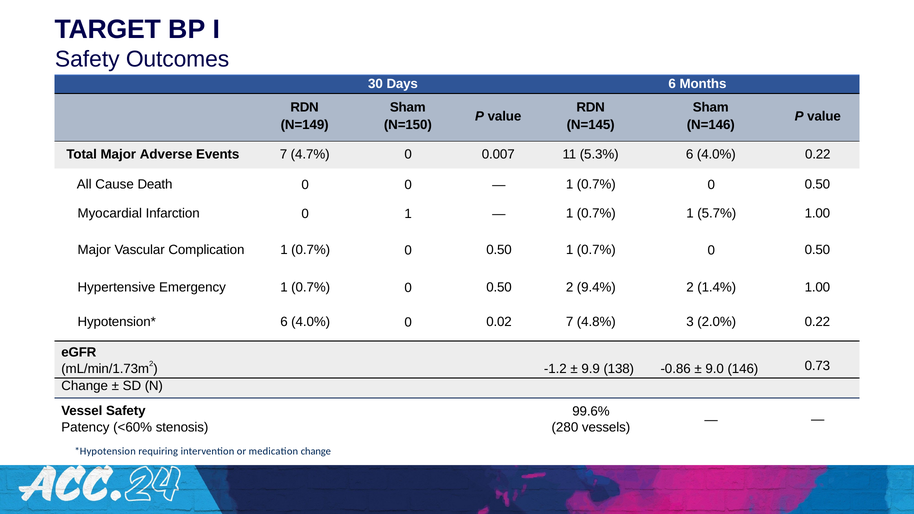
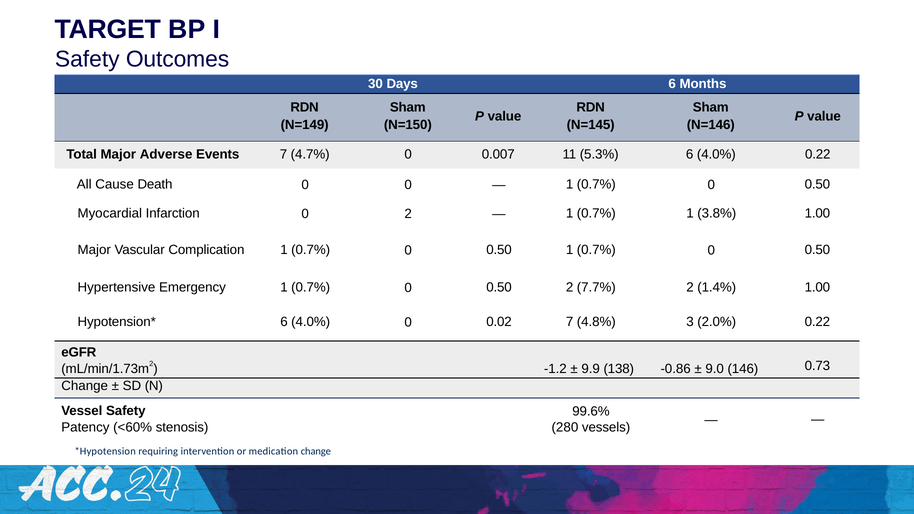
0 1: 1 -> 2
5.7%: 5.7% -> 3.8%
9.4%: 9.4% -> 7.7%
